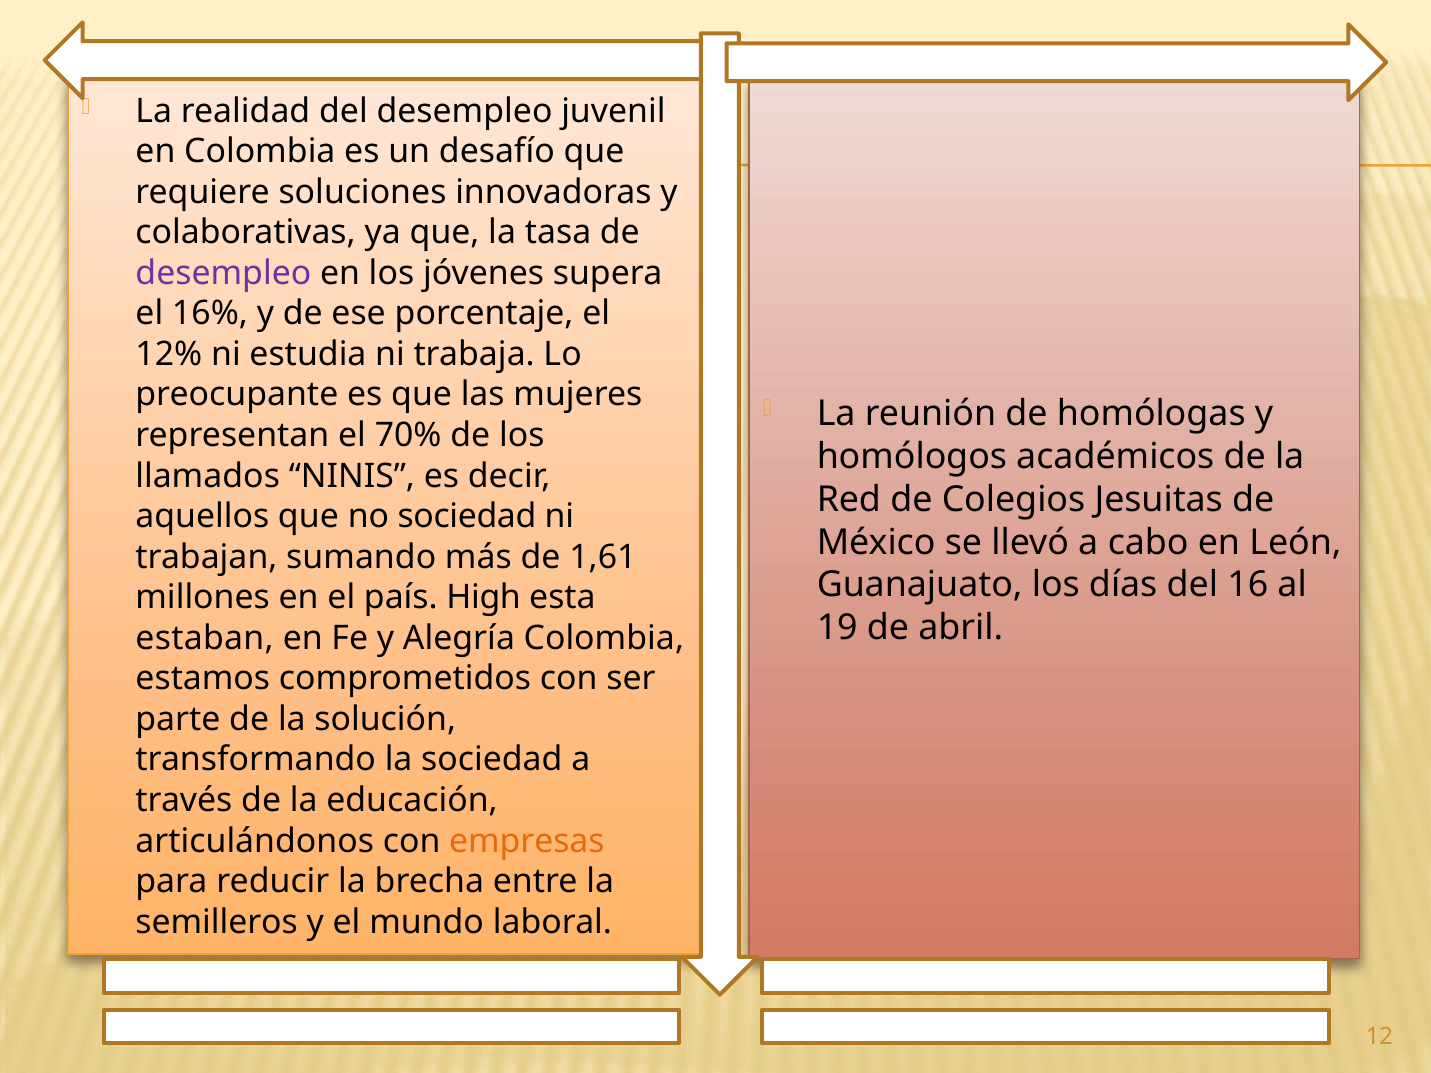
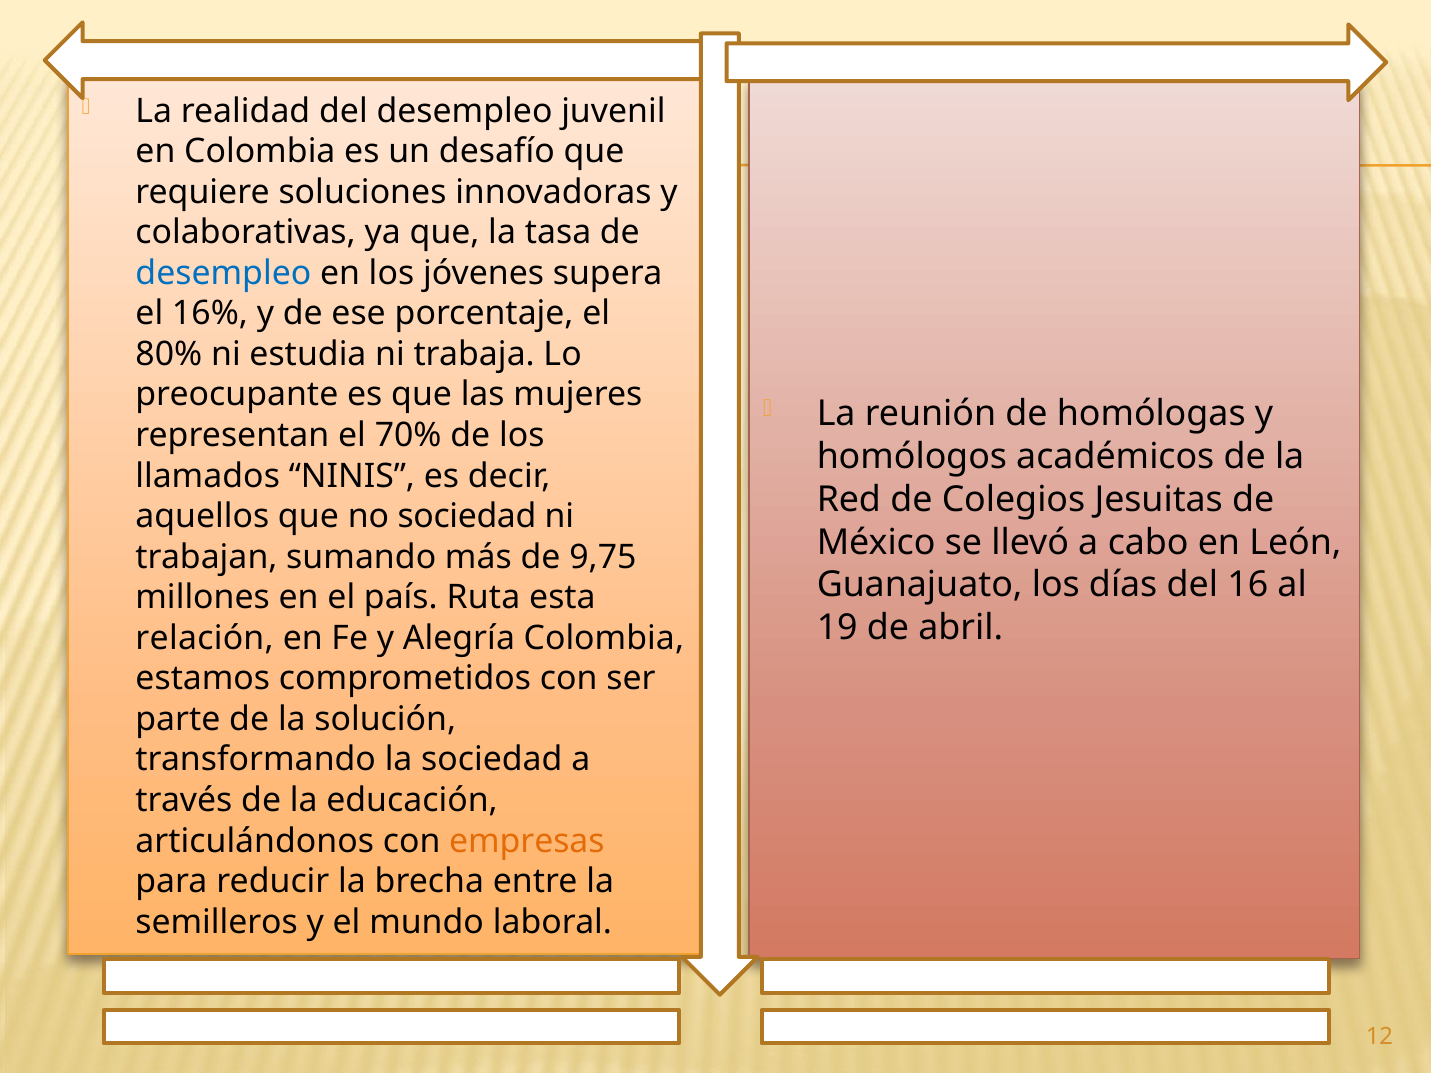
desempleo at (223, 273) colour: purple -> blue
12%: 12% -> 80%
1,61: 1,61 -> 9,75
High: High -> Ruta
estaban: estaban -> relación
